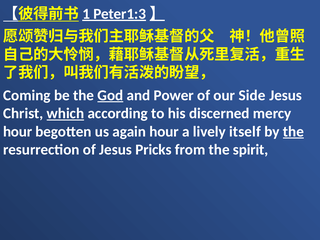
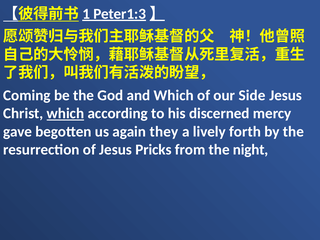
God underline: present -> none
and Power: Power -> Which
hour at (18, 132): hour -> gave
again hour: hour -> they
itself: itself -> forth
the at (293, 132) underline: present -> none
spirit: spirit -> night
